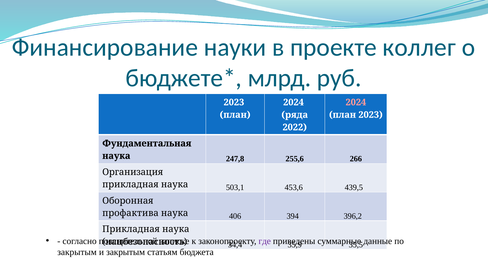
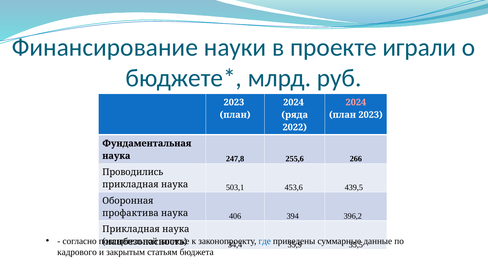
коллег: коллег -> играли
Организация: Организация -> Проводились
где colour: purple -> blue
закрытым at (77, 252): закрытым -> кадрового
